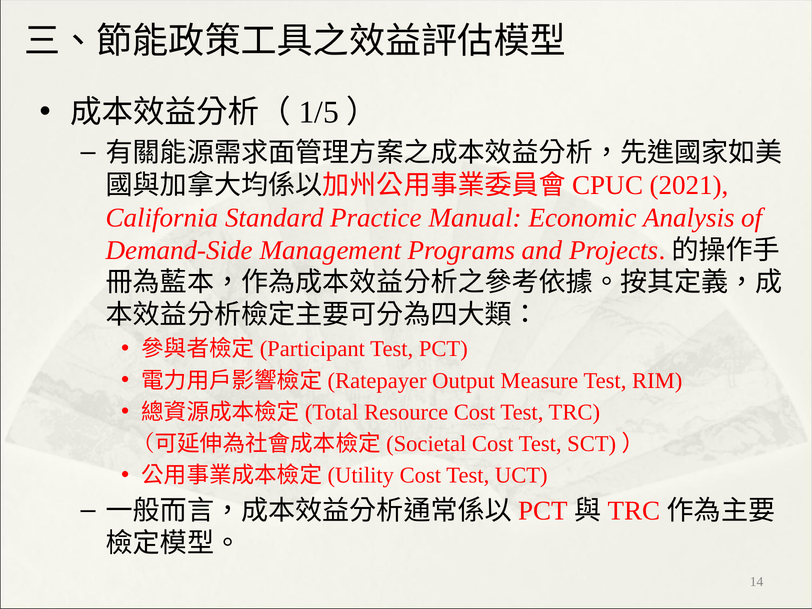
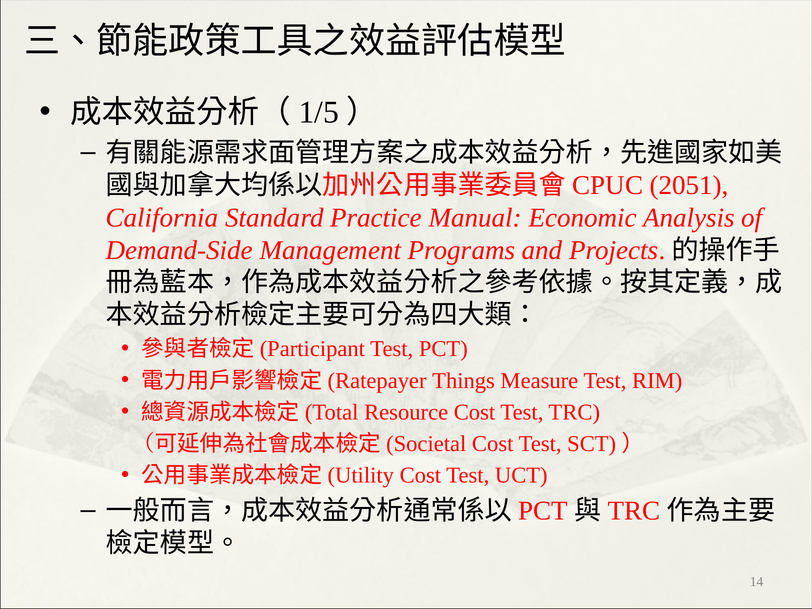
2021: 2021 -> 2051
Output: Output -> Things
